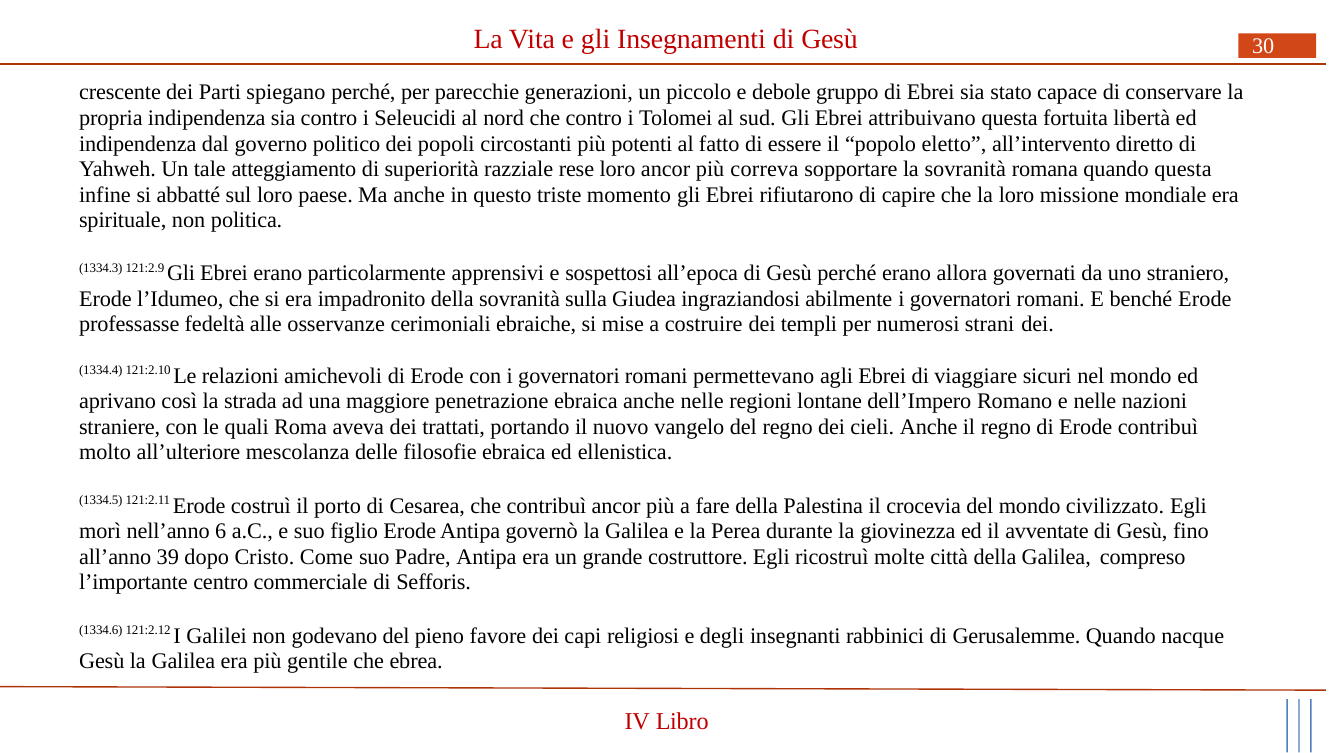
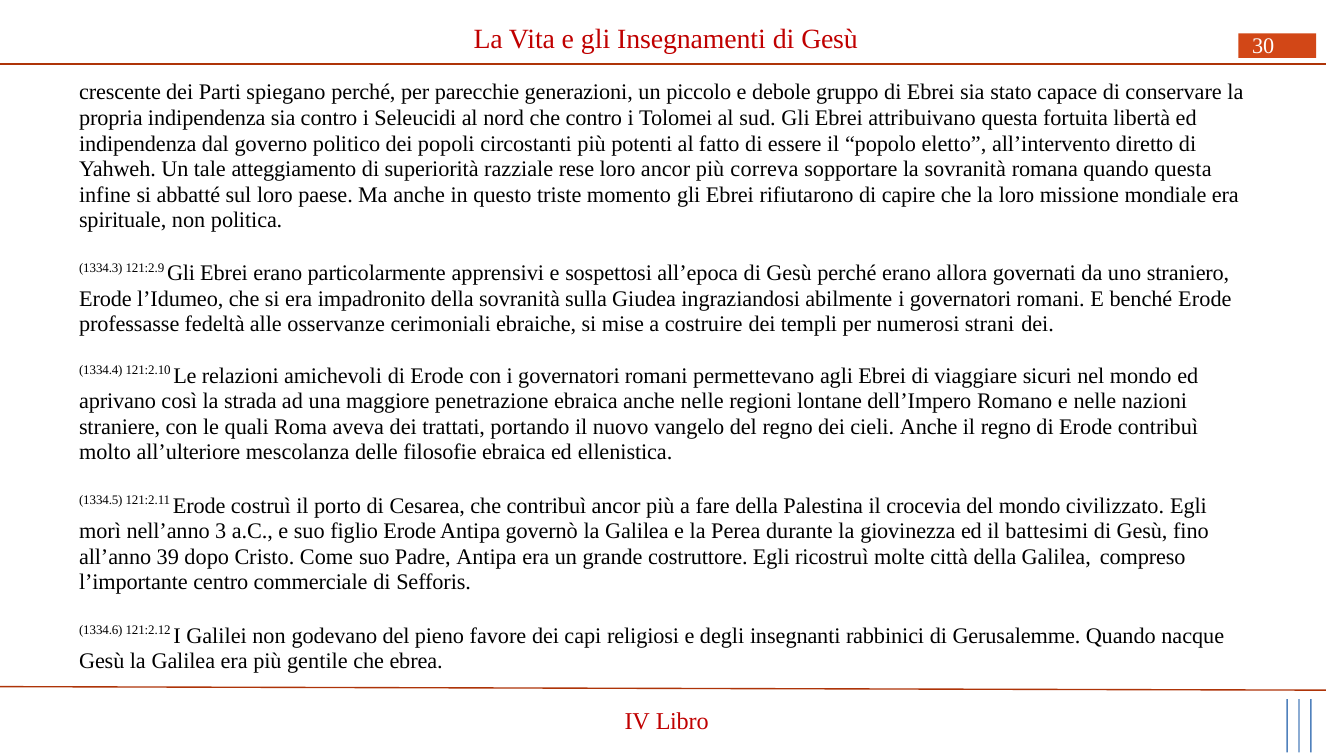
6: 6 -> 3
avventate: avventate -> battesimi
